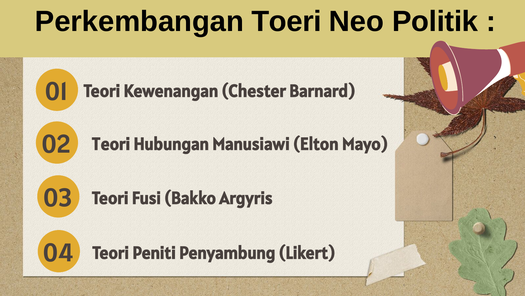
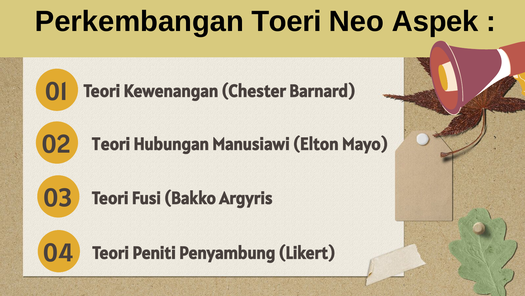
Politik: Politik -> Aspek
